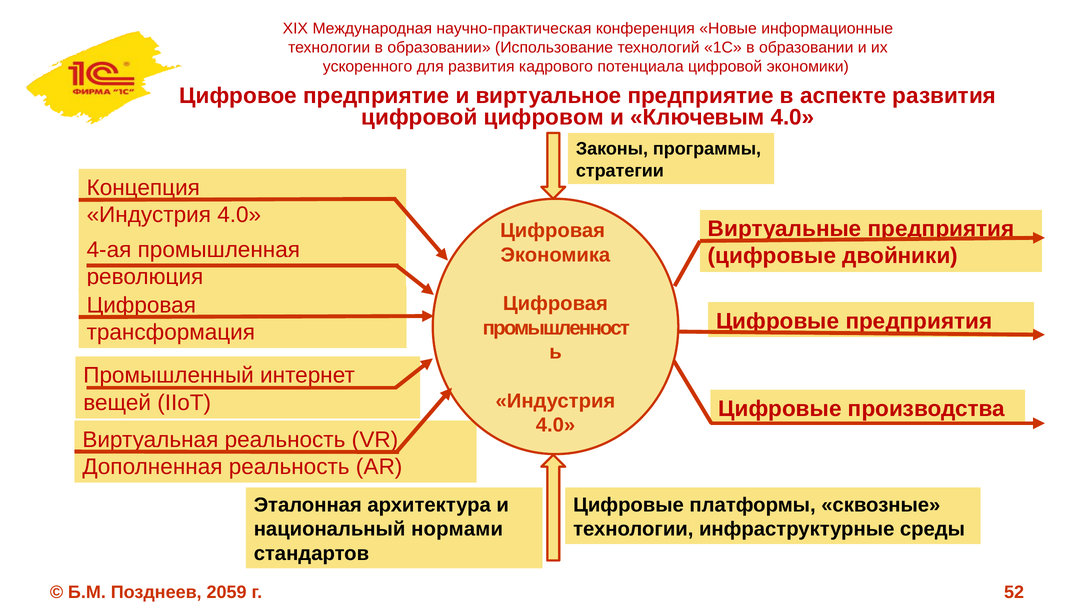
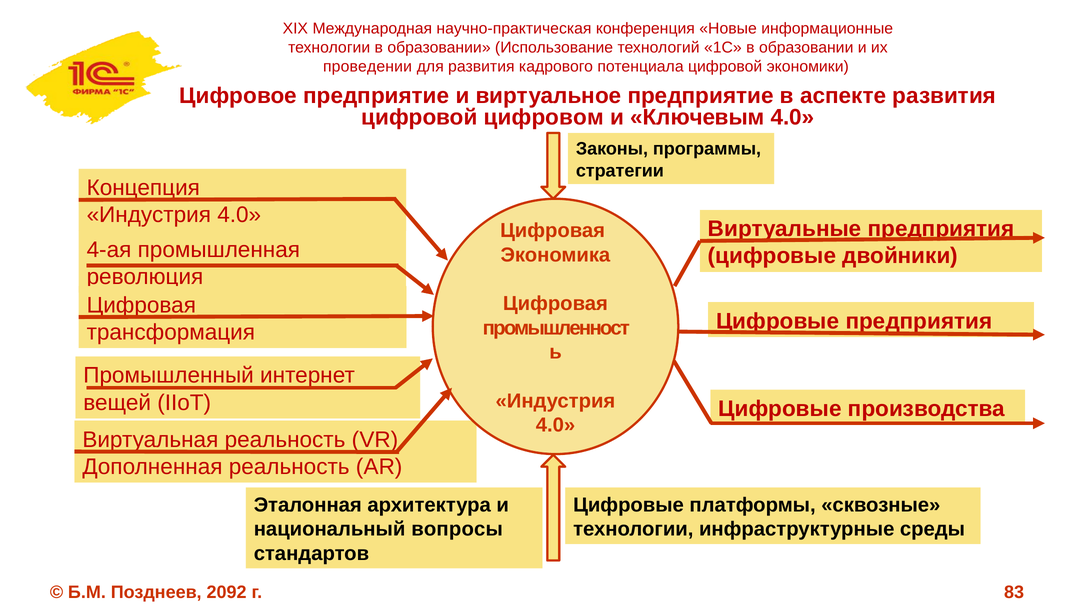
ускоренного: ускоренного -> проведении
нормами: нормами -> вопросы
2059: 2059 -> 2092
52: 52 -> 83
